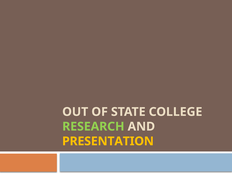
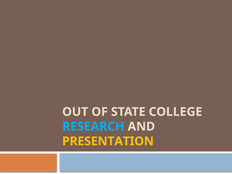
RESEARCH colour: light green -> light blue
